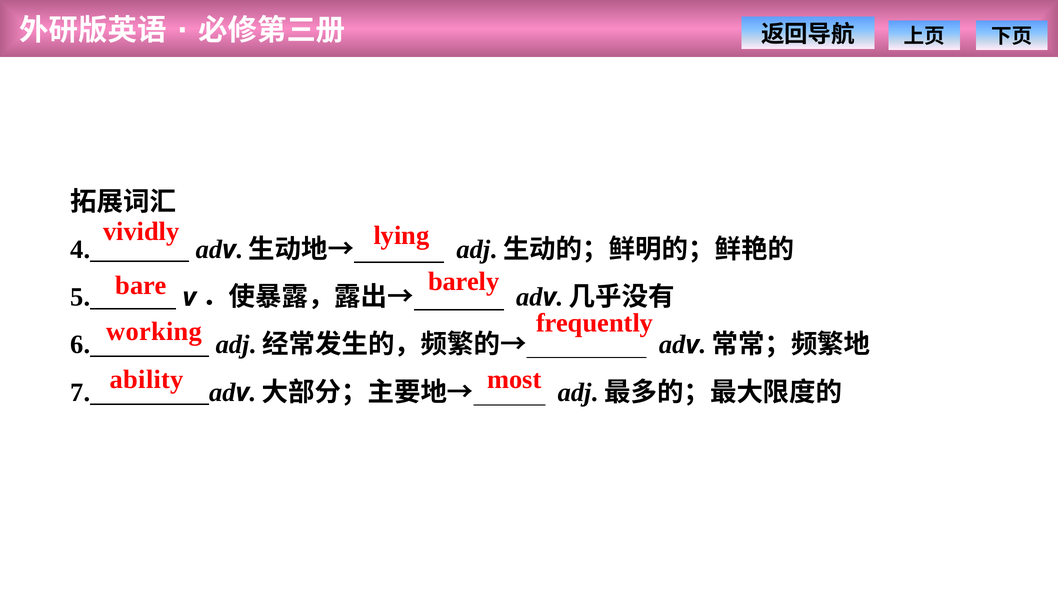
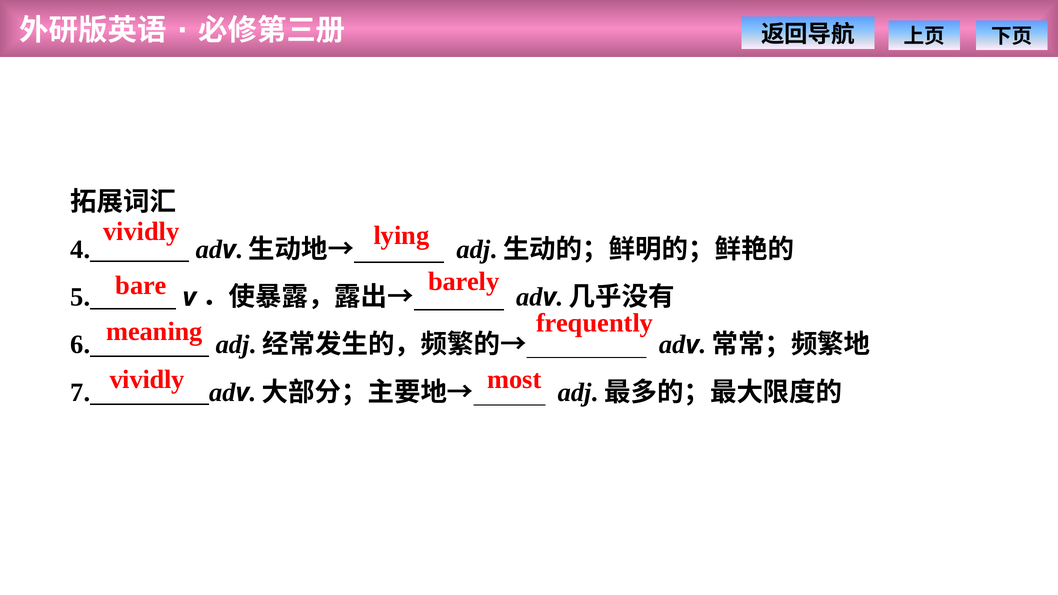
working: working -> meaning
ability at (147, 379): ability -> vividly
